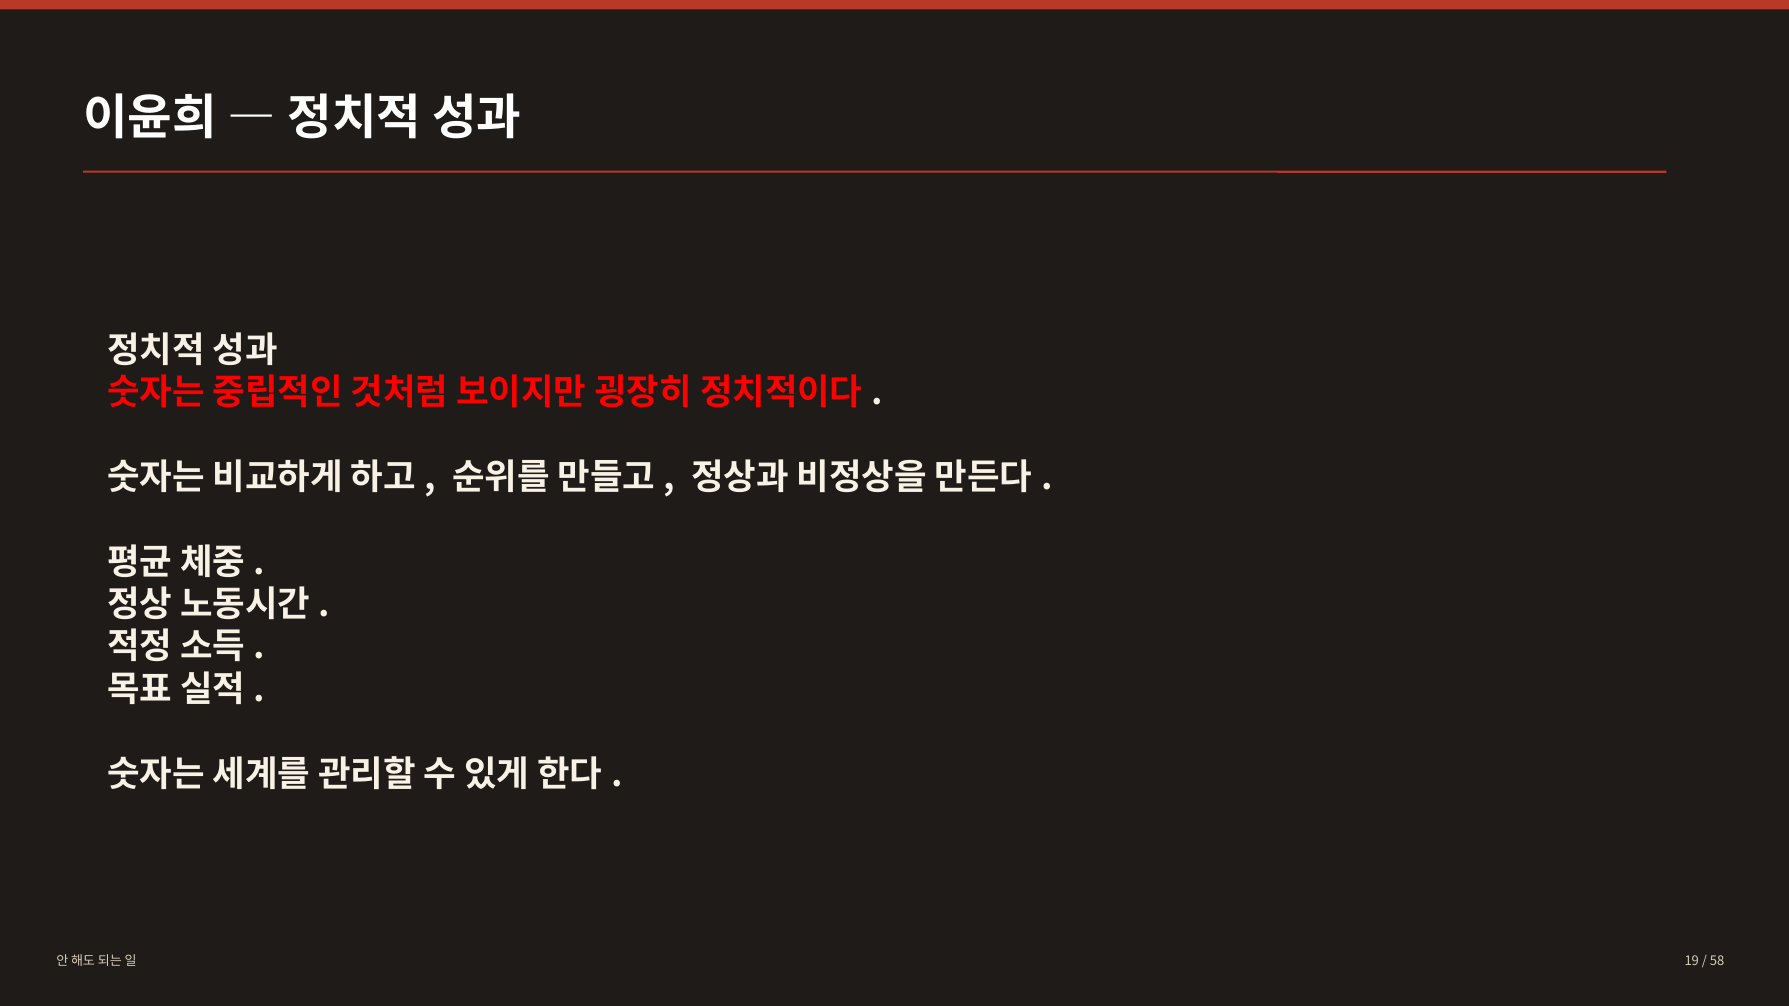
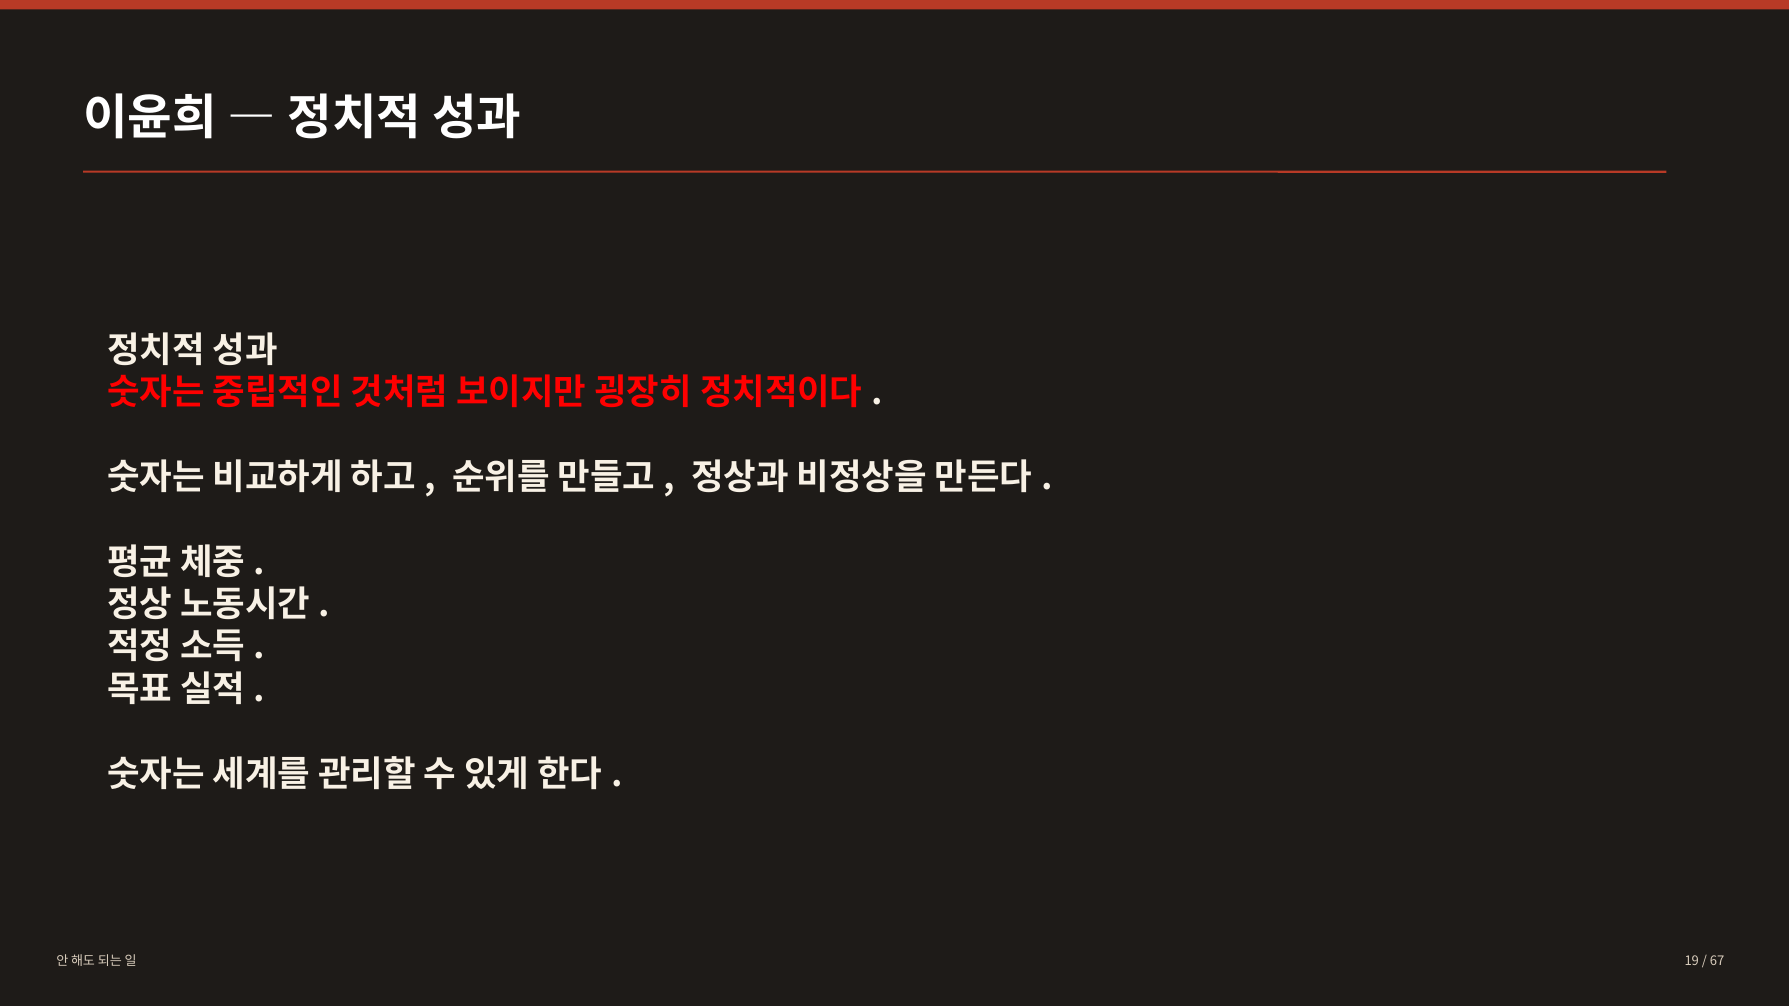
58: 58 -> 67
